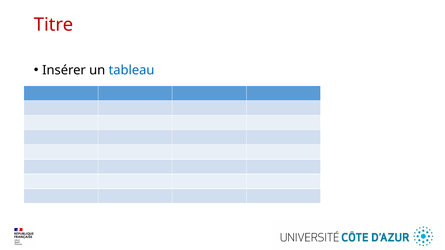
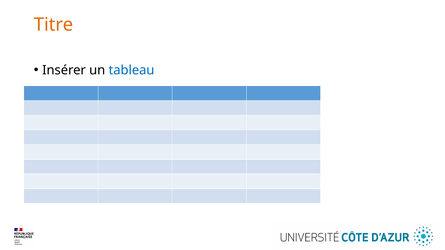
Titre colour: red -> orange
